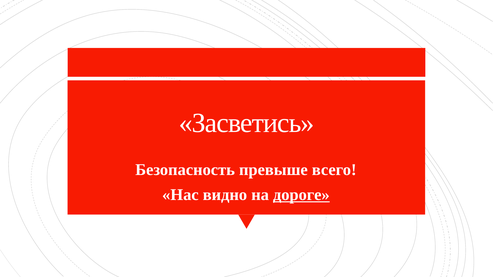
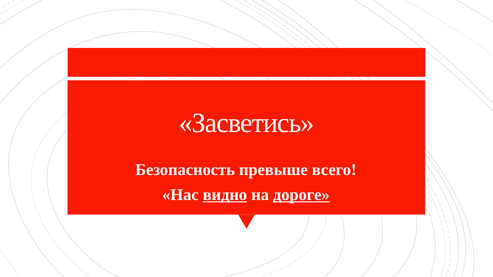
видно underline: none -> present
